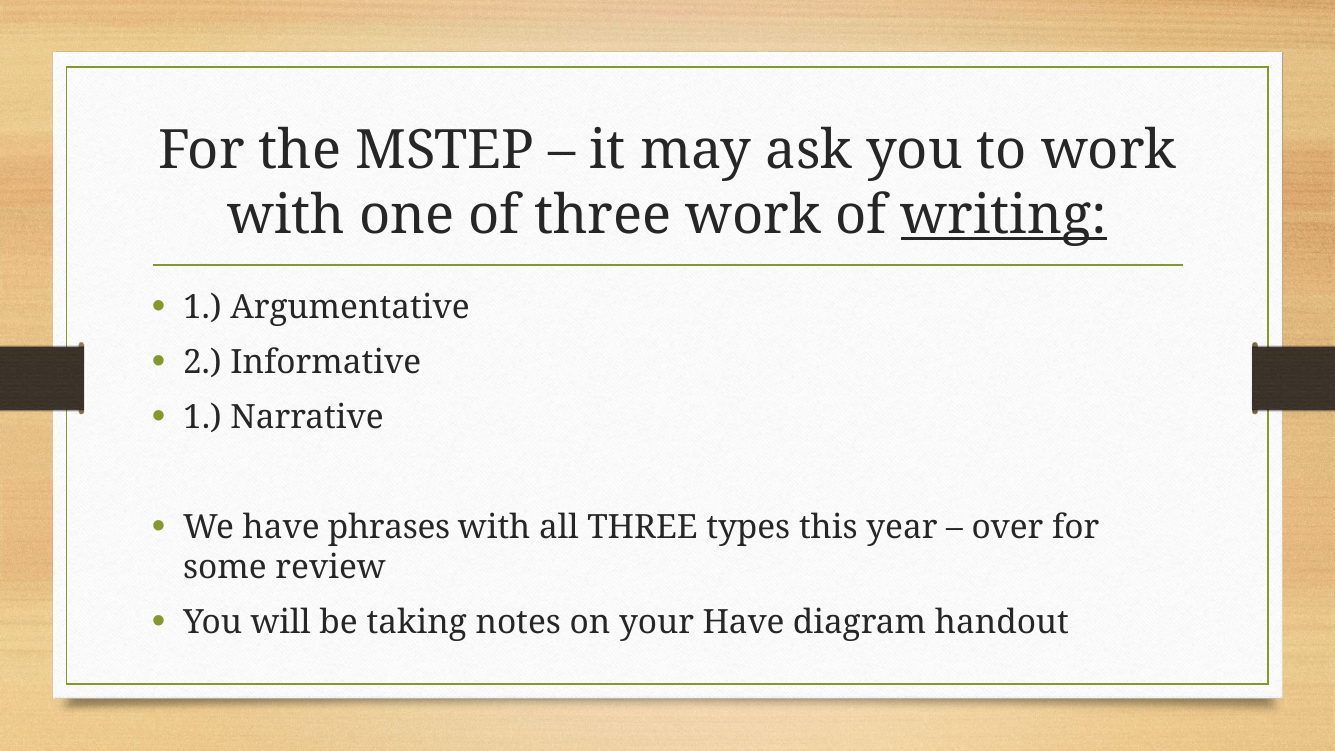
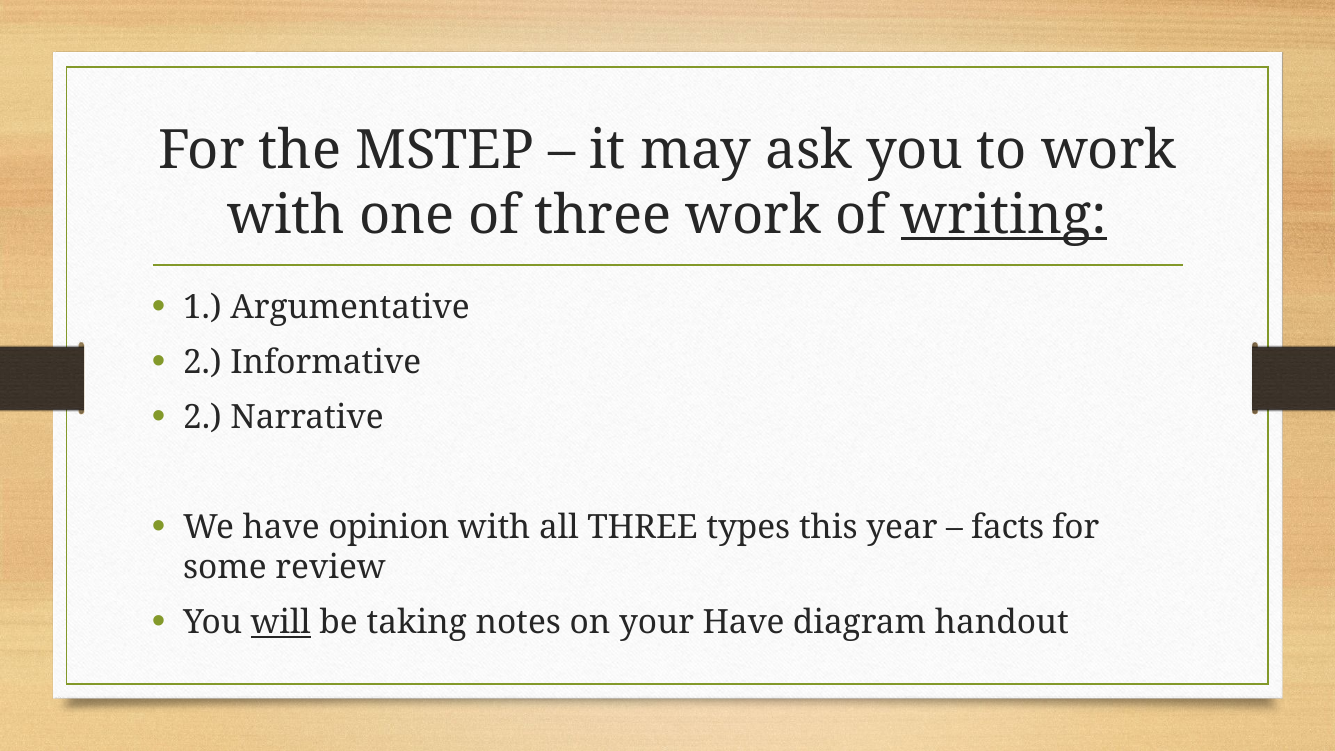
1 at (202, 418): 1 -> 2
phrases: phrases -> opinion
over: over -> facts
will underline: none -> present
